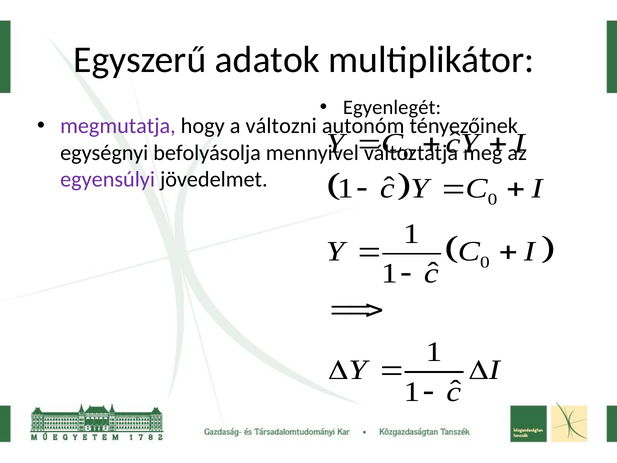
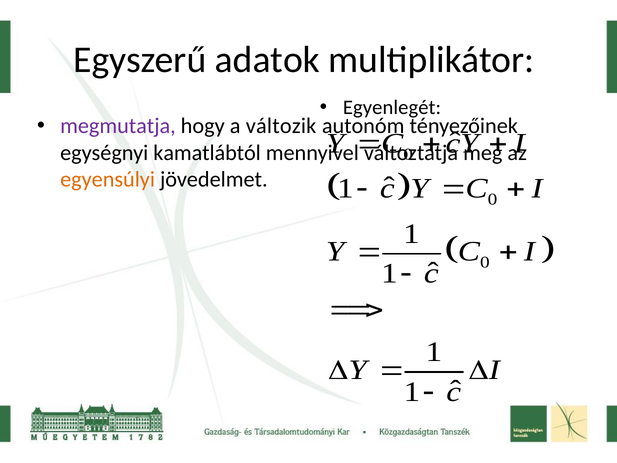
változni: változni -> változik
befolyásolja: befolyásolja -> kamatlábtól
egyensúlyi colour: purple -> orange
